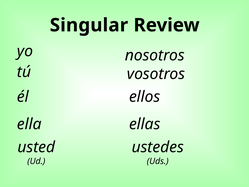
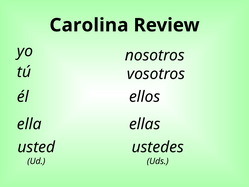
Singular: Singular -> Carolina
